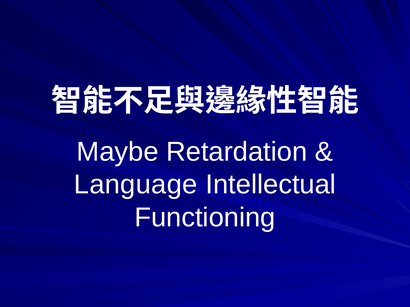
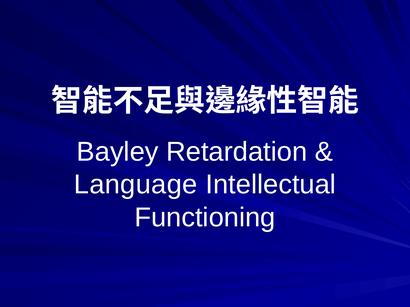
Maybe: Maybe -> Bayley
